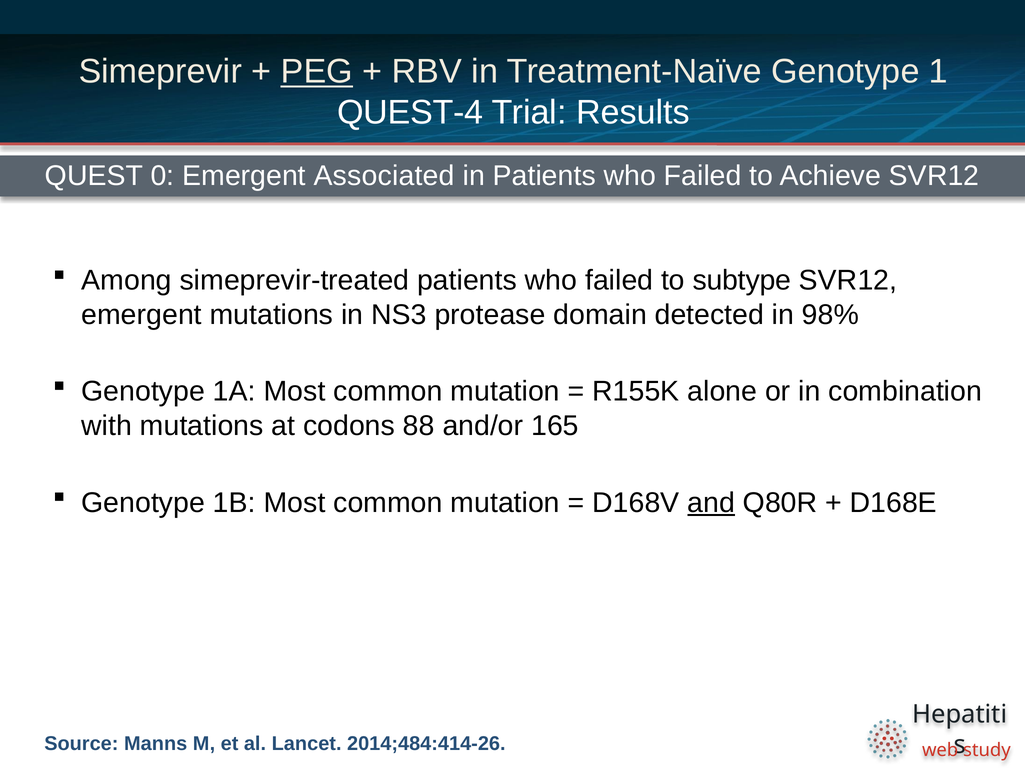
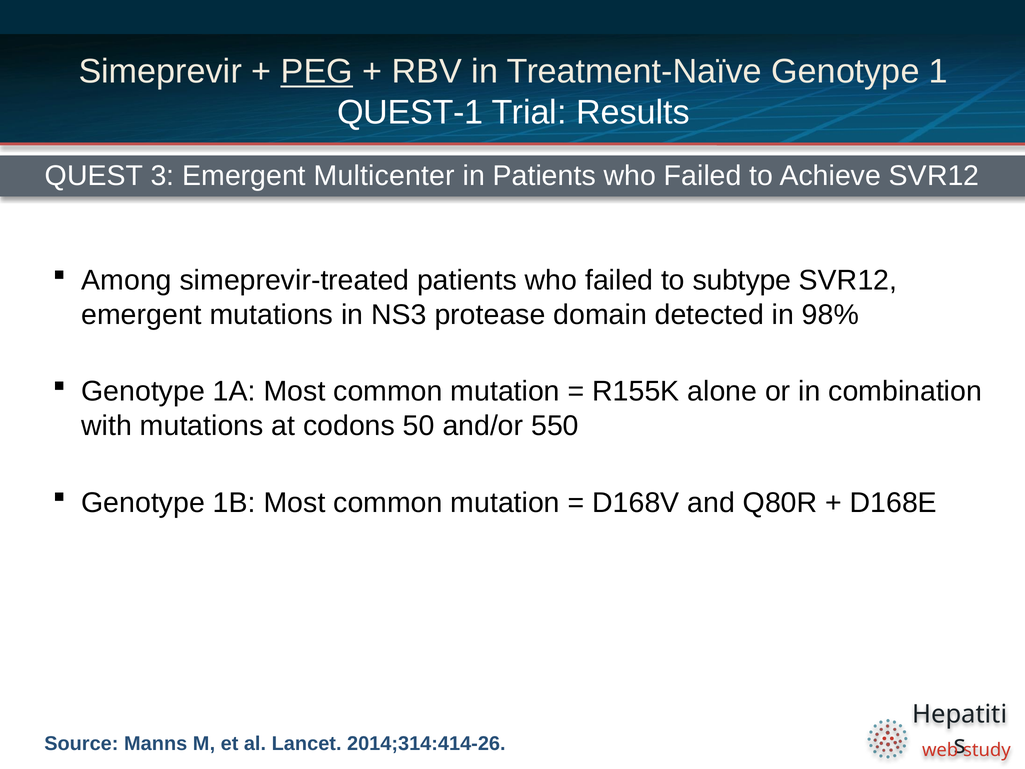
QUEST-4: QUEST-4 -> QUEST-1
0: 0 -> 3
Associated: Associated -> Multicenter
88: 88 -> 50
165: 165 -> 550
and underline: present -> none
2014;484:414-26: 2014;484:414-26 -> 2014;314:414-26
